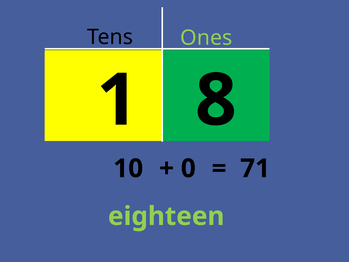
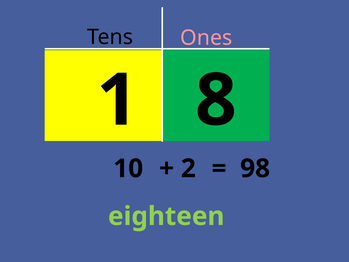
Ones colour: light green -> pink
0: 0 -> 2
71: 71 -> 98
